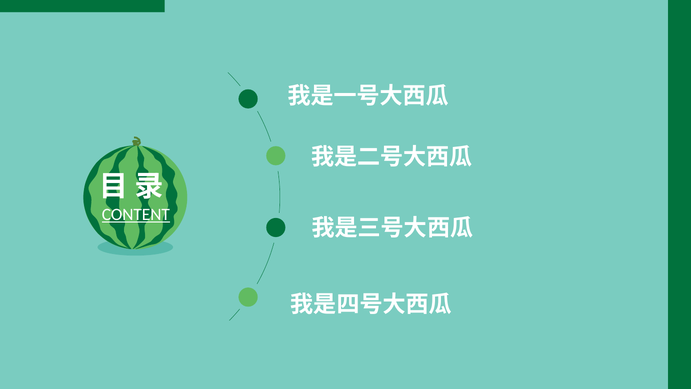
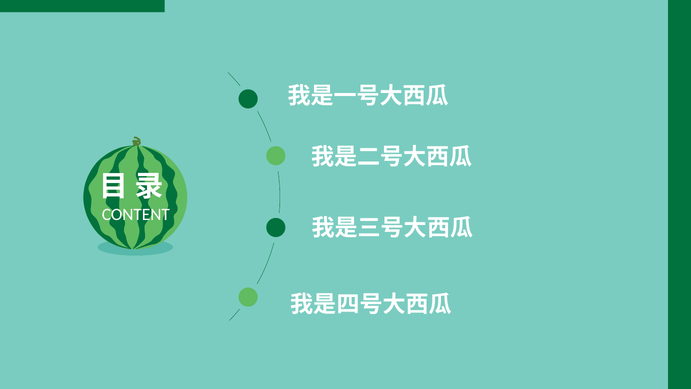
CONTENT underline: present -> none
